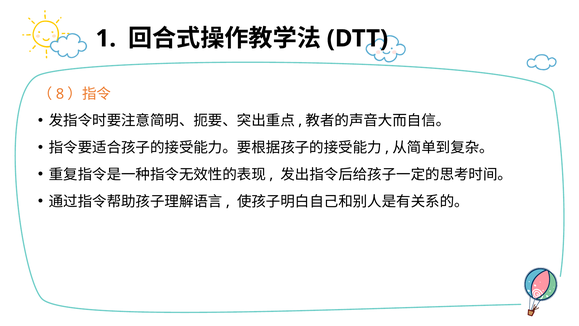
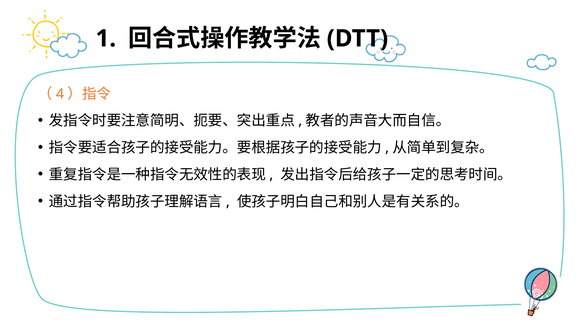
8: 8 -> 4
